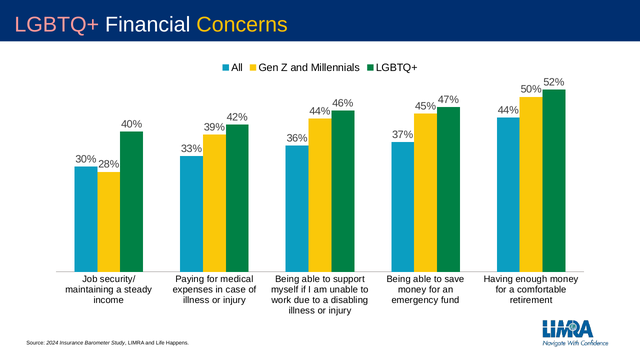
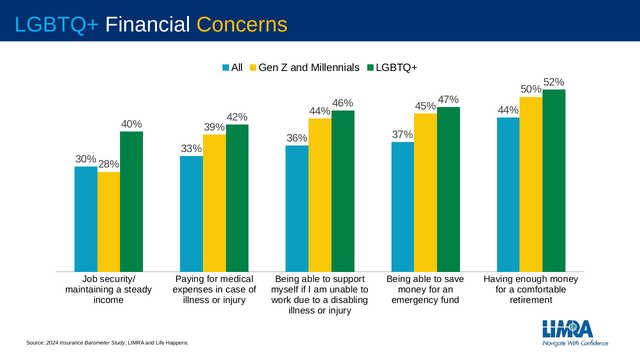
LGBTQ+ at (57, 25) colour: pink -> light blue
